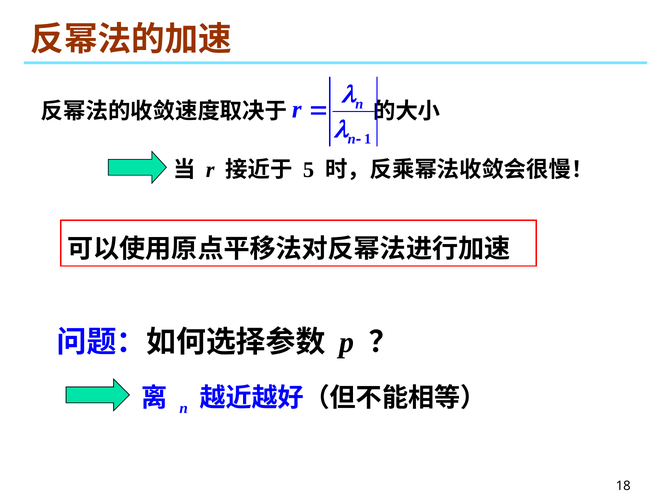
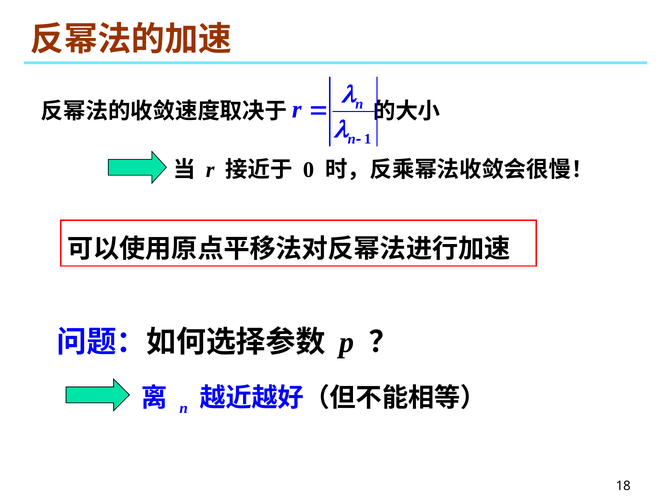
5: 5 -> 0
